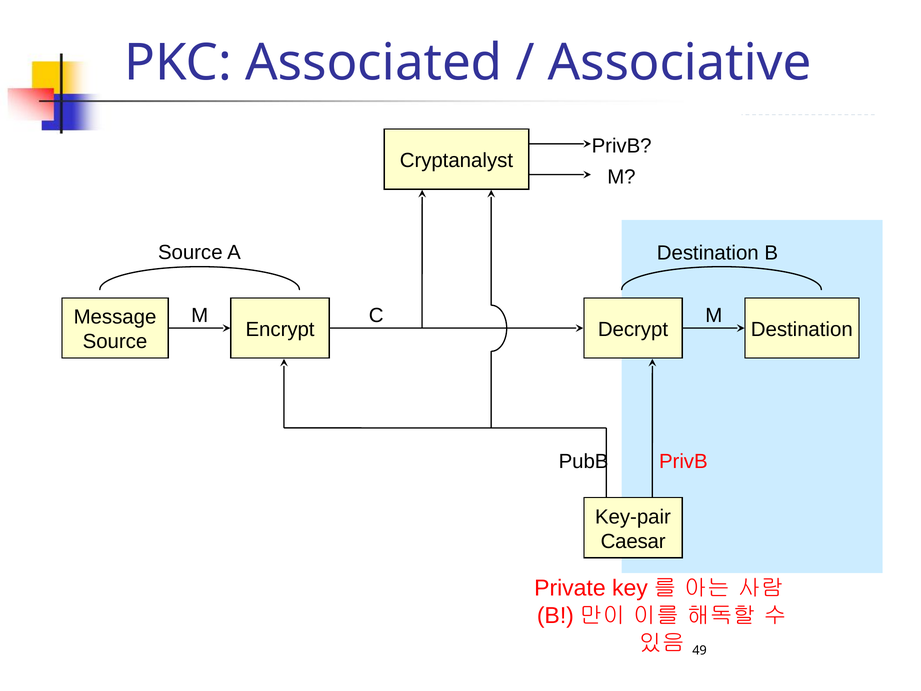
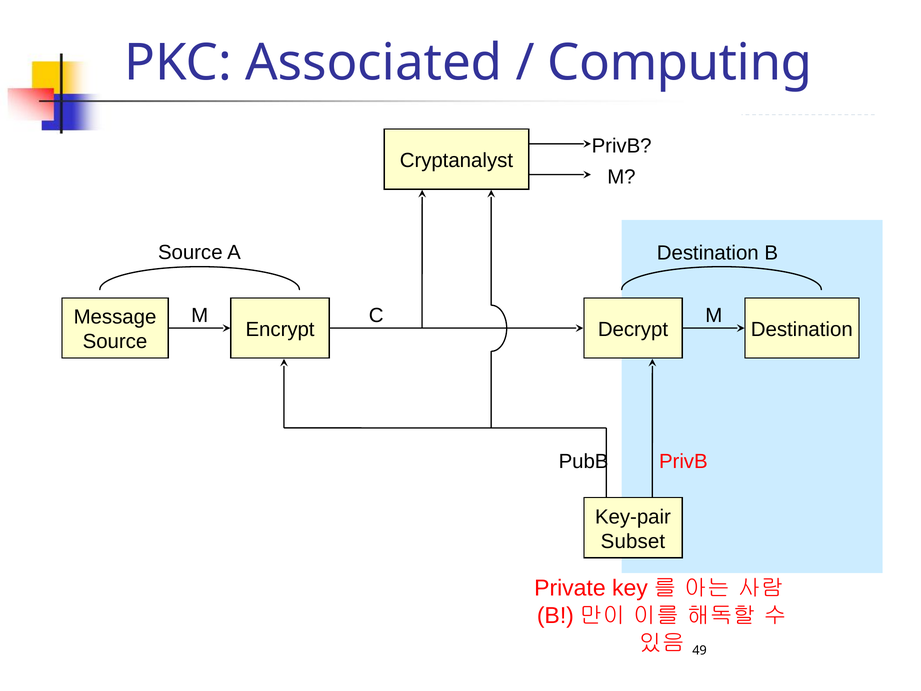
Associative: Associative -> Computing
Caesar: Caesar -> Subset
